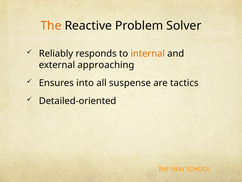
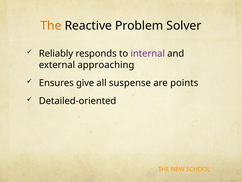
internal colour: orange -> purple
into: into -> give
tactics: tactics -> points
